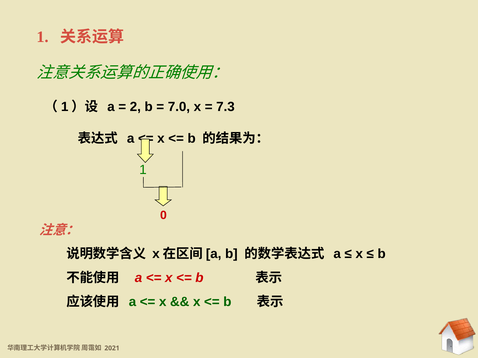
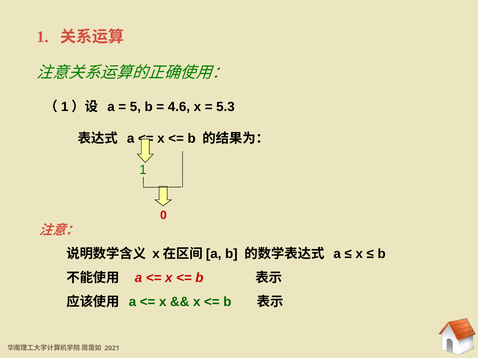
2: 2 -> 5
7.0: 7.0 -> 4.6
7.3: 7.3 -> 5.3
